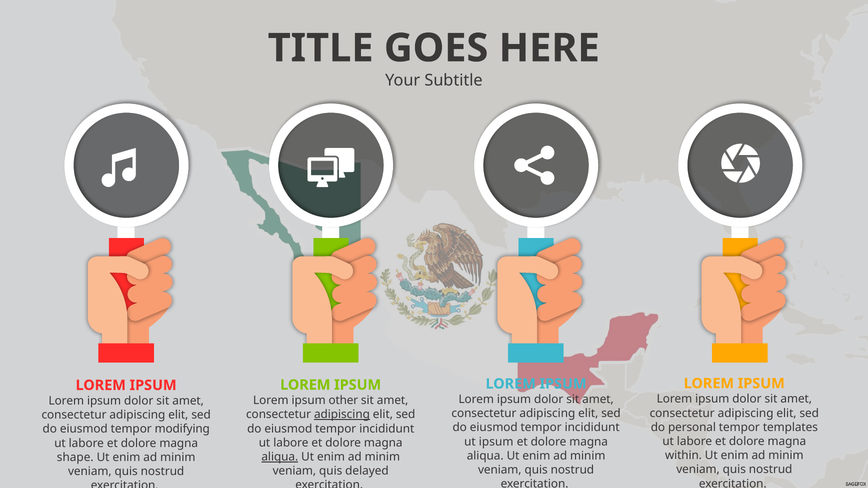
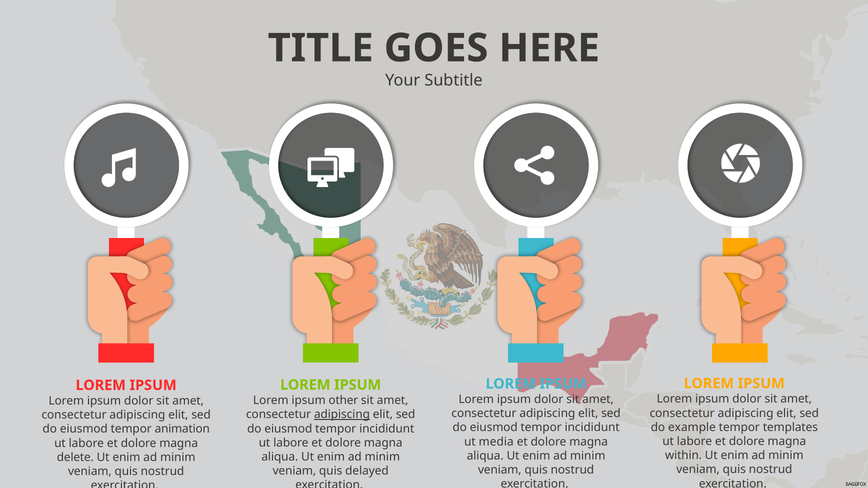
personal: personal -> example
modifying: modifying -> animation
ut ipsum: ipsum -> media
aliqua at (280, 457) underline: present -> none
shape: shape -> delete
